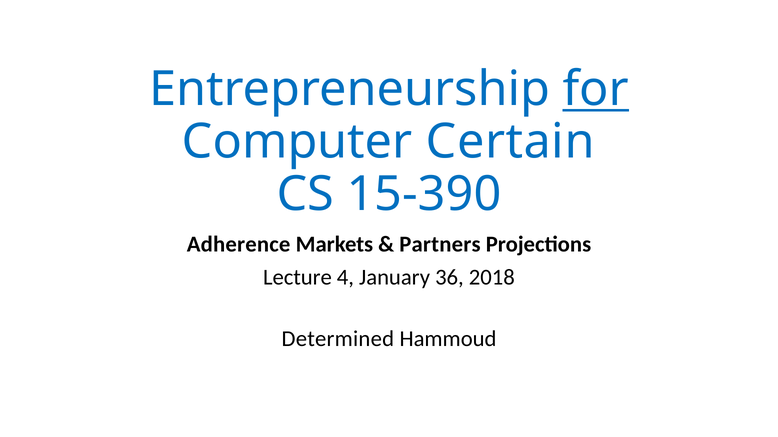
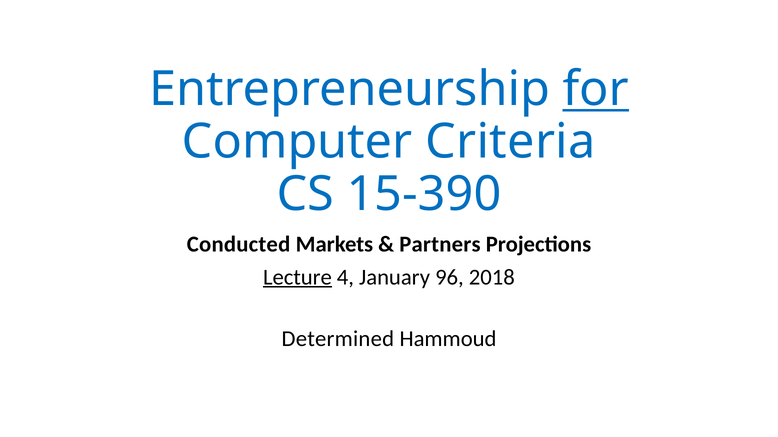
Certain: Certain -> Criteria
Adherence: Adherence -> Conducted
Lecture underline: none -> present
36: 36 -> 96
